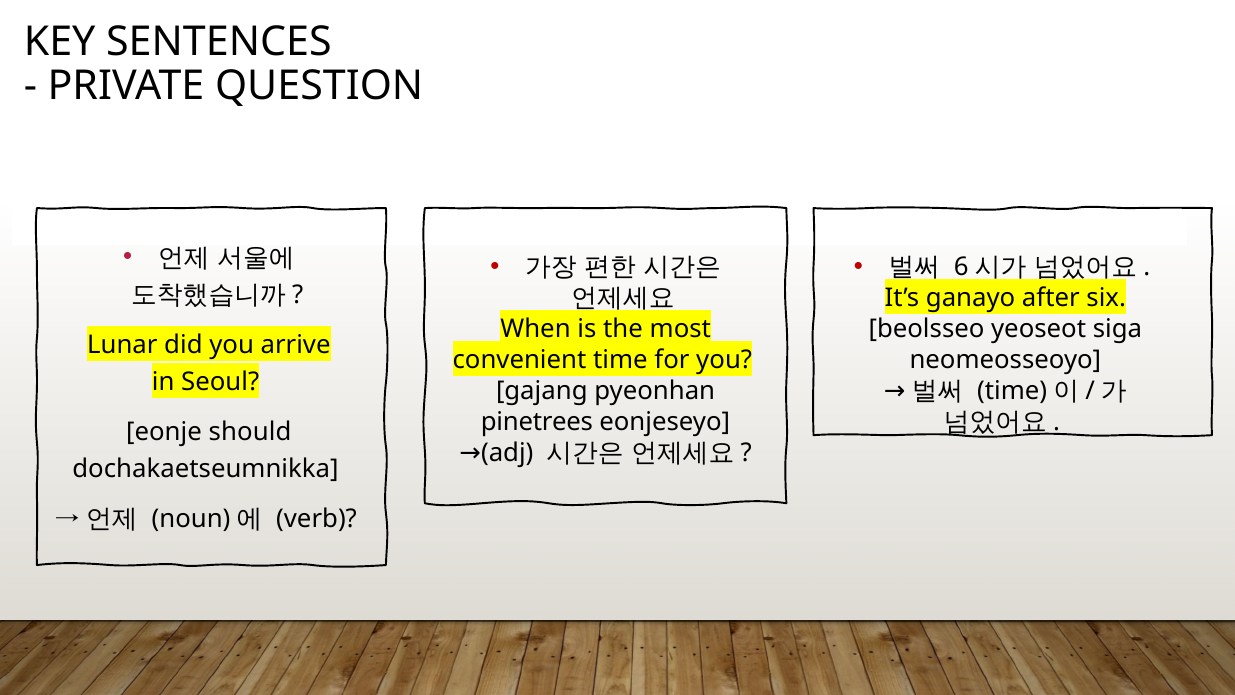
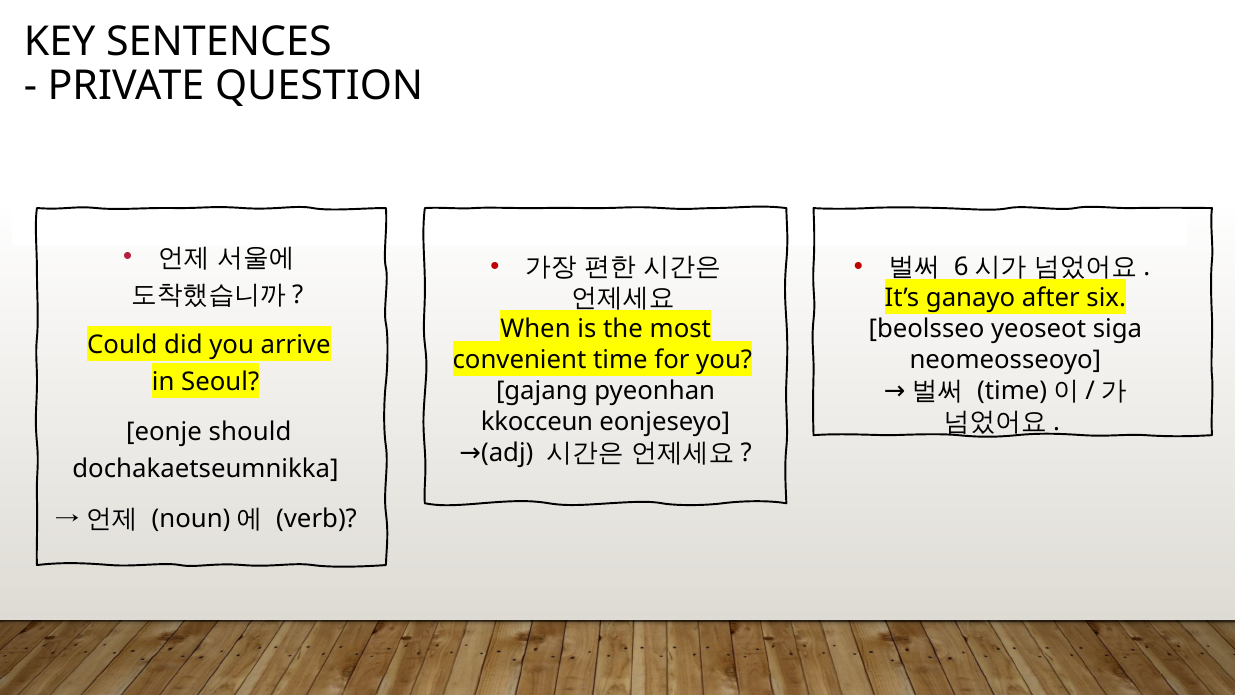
Lunar: Lunar -> Could
pinetrees: pinetrees -> kkocceun
